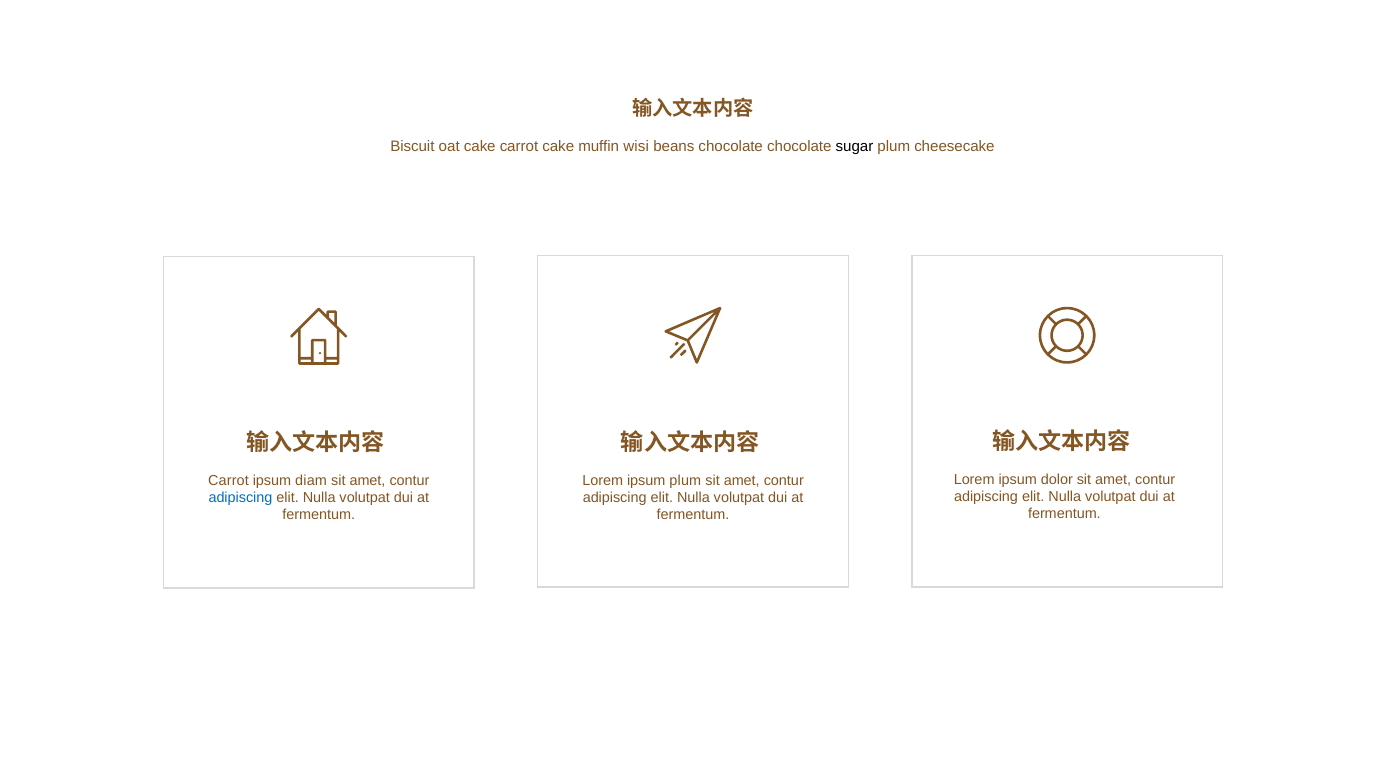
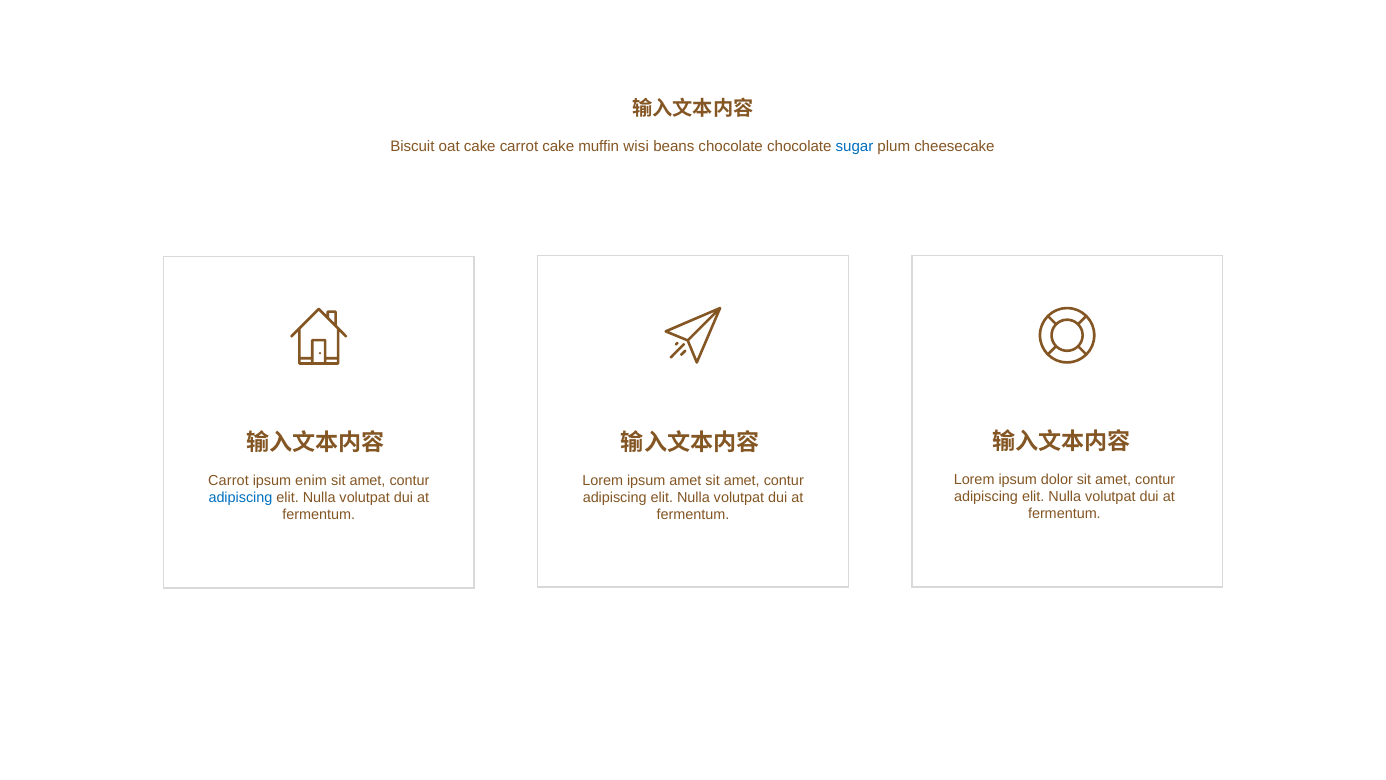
sugar colour: black -> blue
diam: diam -> enim
ipsum plum: plum -> amet
